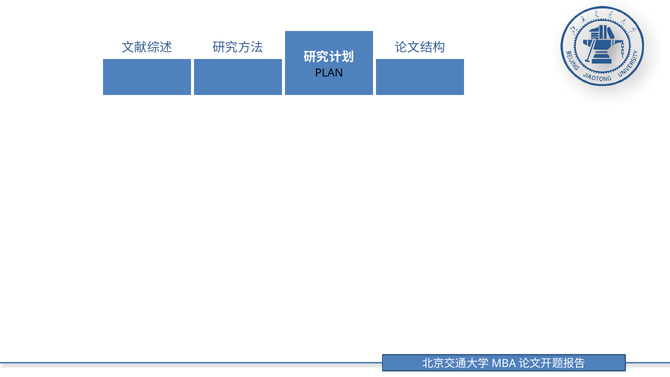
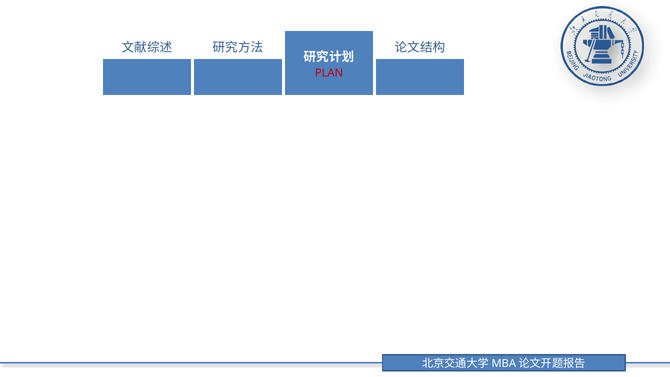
PLAN colour: black -> red
